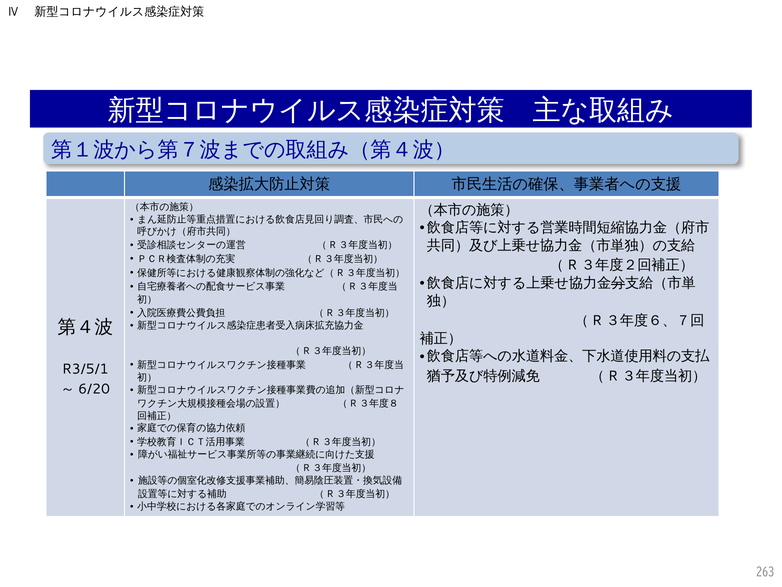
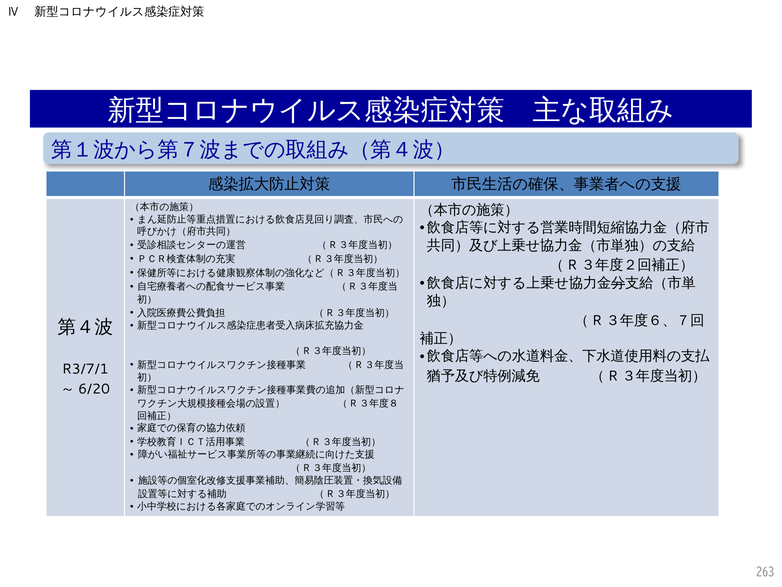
R3/5/1: R3/5/1 -> R3/7/1
